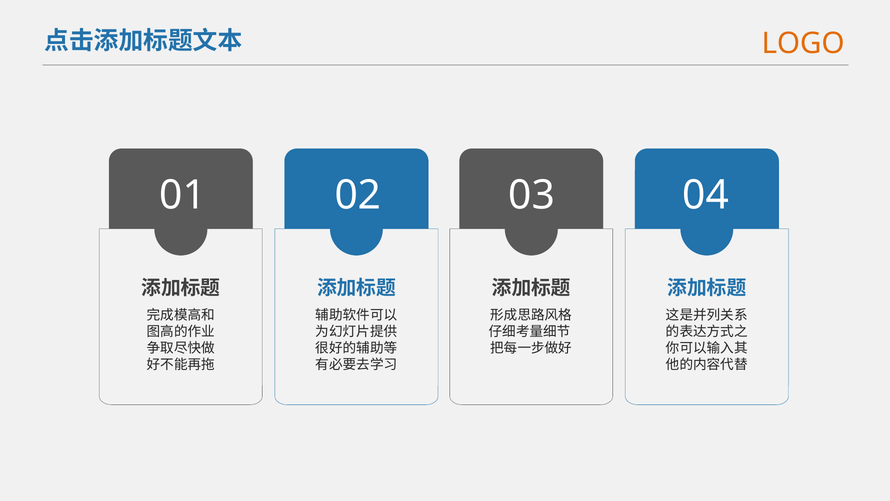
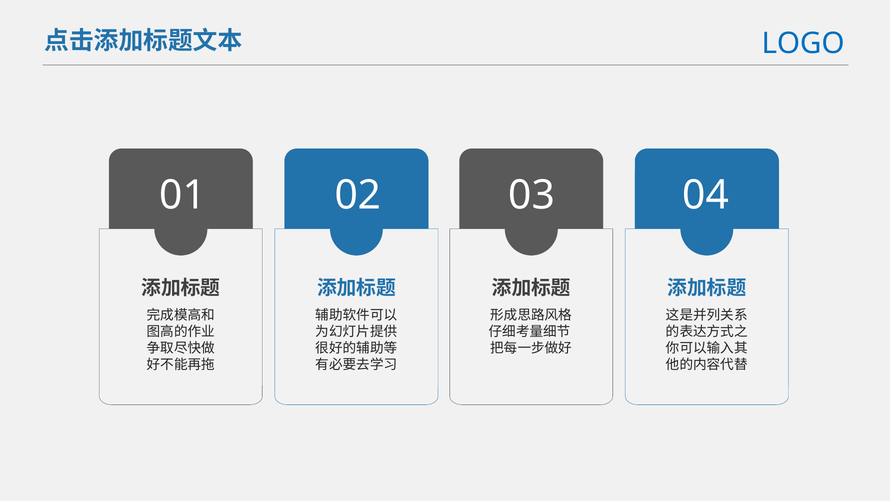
LOGO colour: orange -> blue
